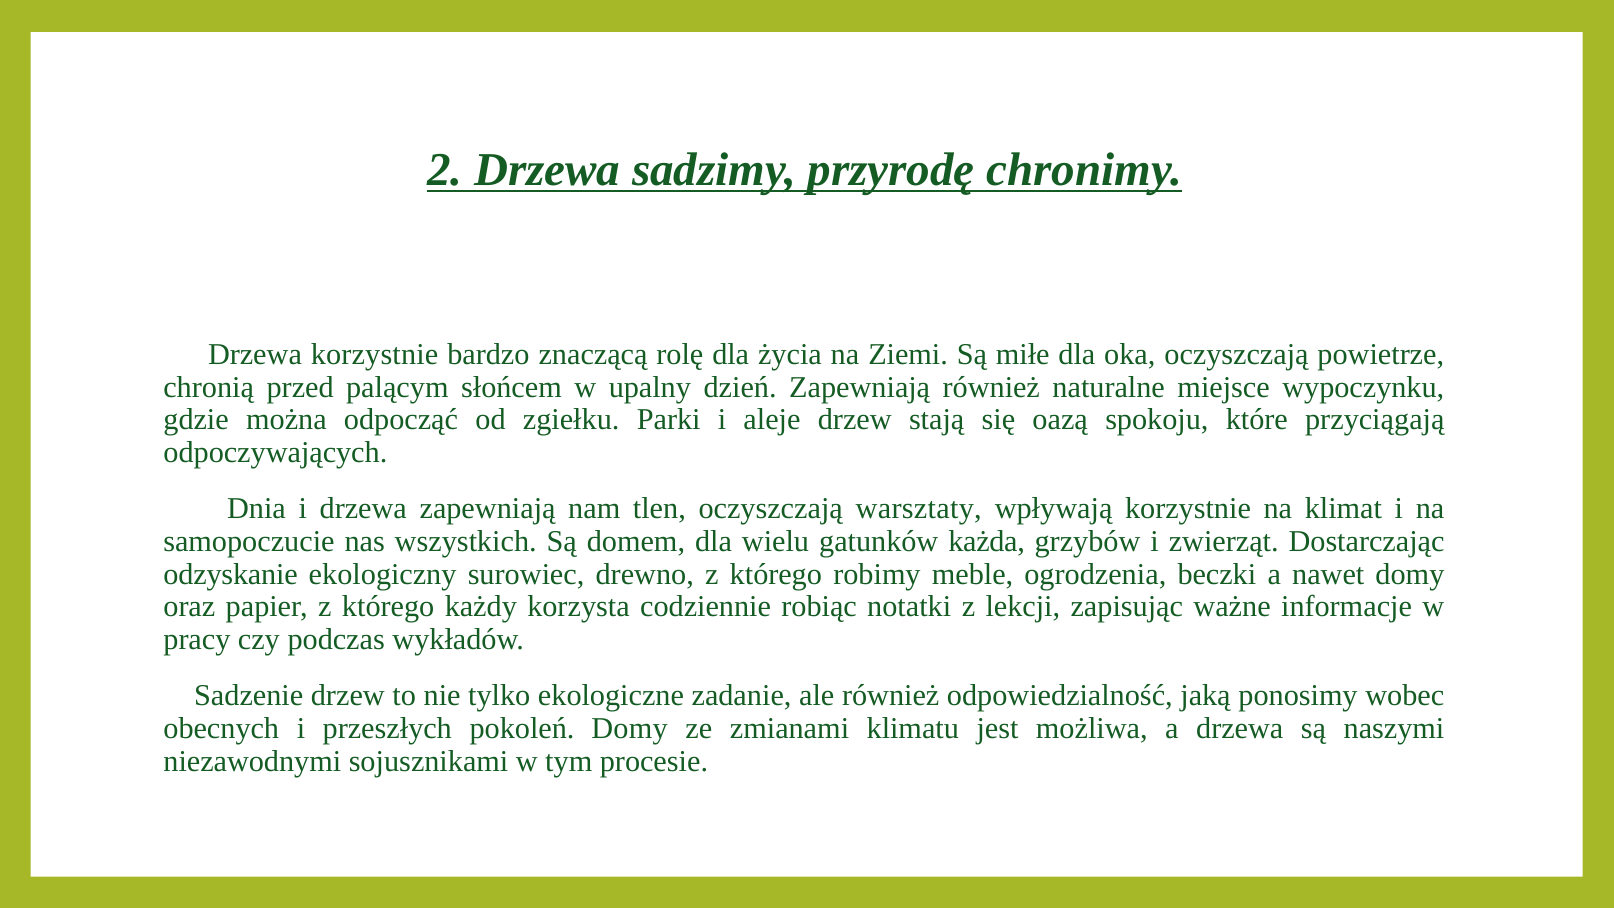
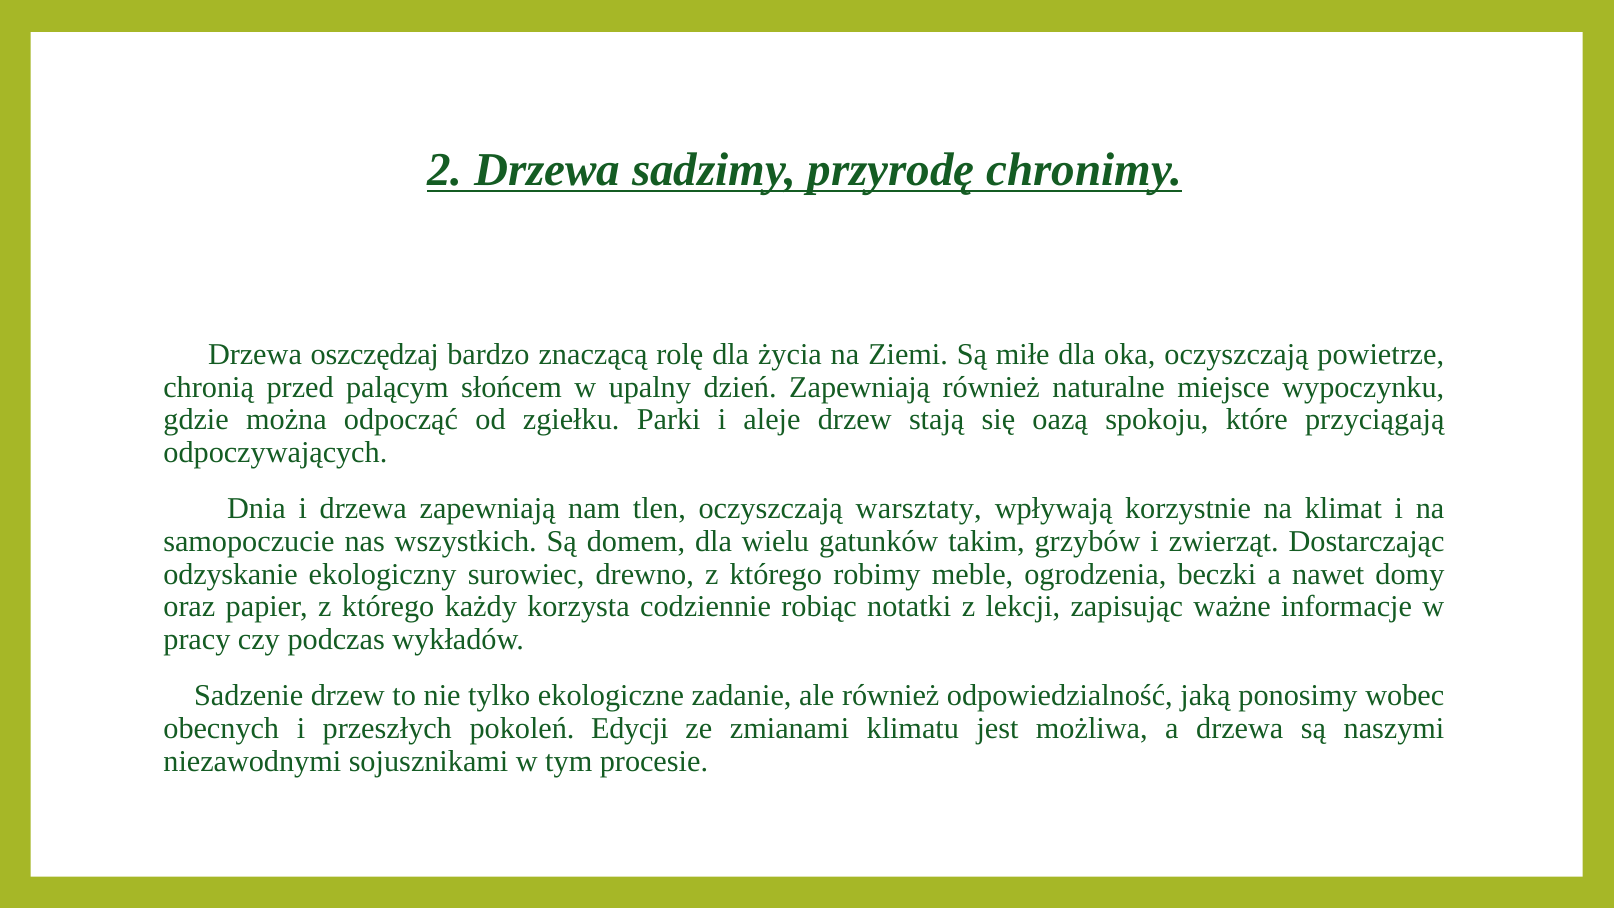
Drzewa korzystnie: korzystnie -> oszczędzaj
każda: każda -> takim
pokoleń Domy: Domy -> Edycji
